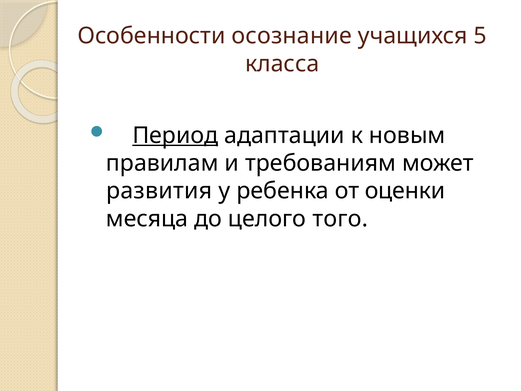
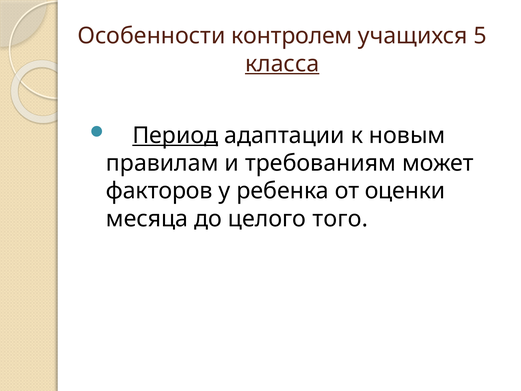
осознание: осознание -> контролем
класса underline: none -> present
развития: развития -> факторов
